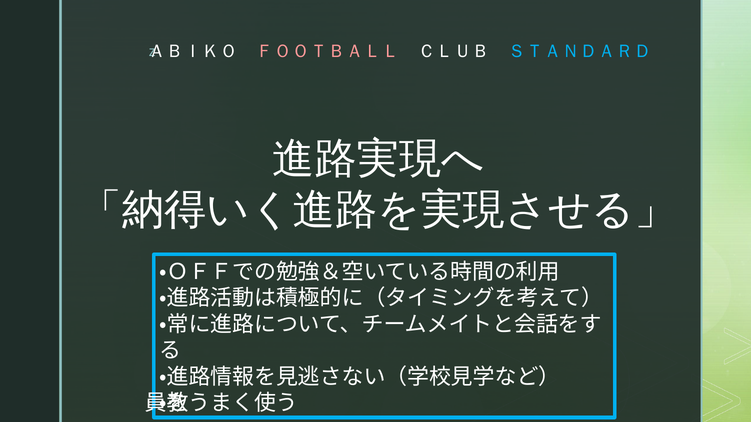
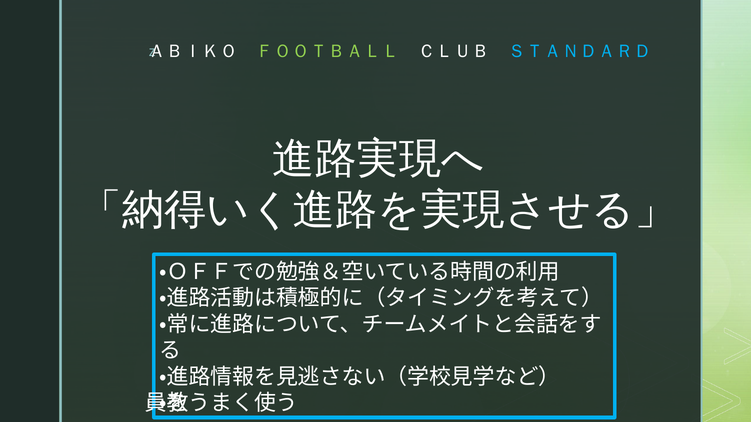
ＦＯＯＴＢＡＬＬ colour: pink -> light green
